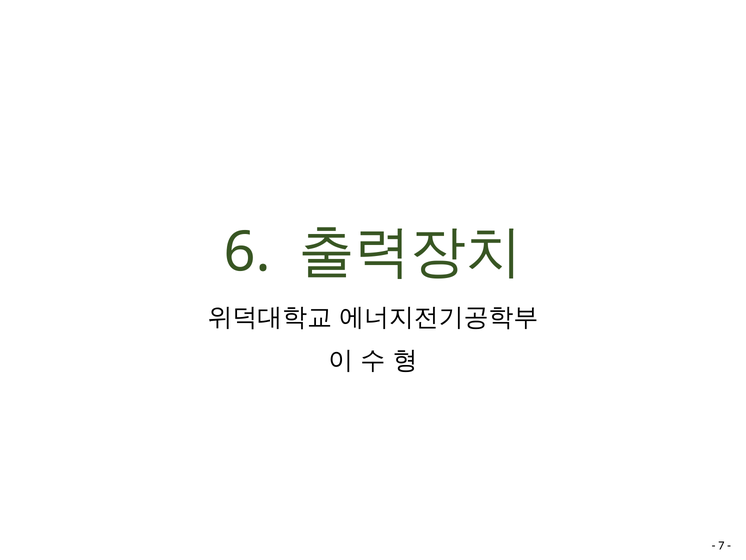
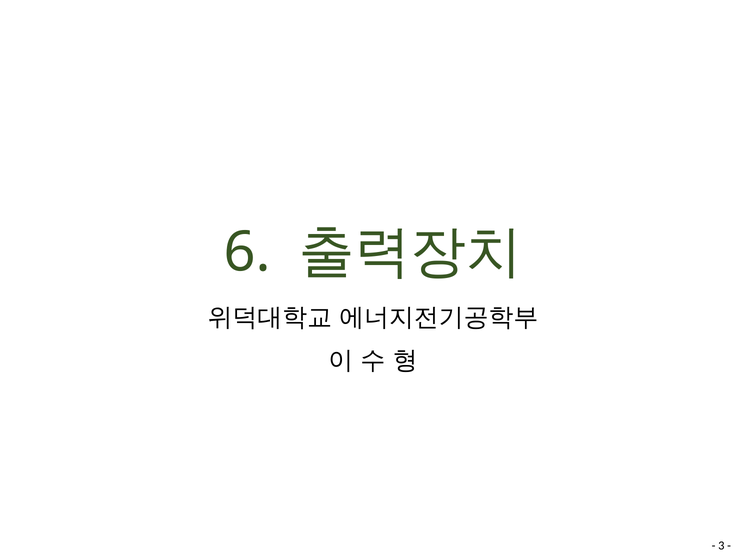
7: 7 -> 3
